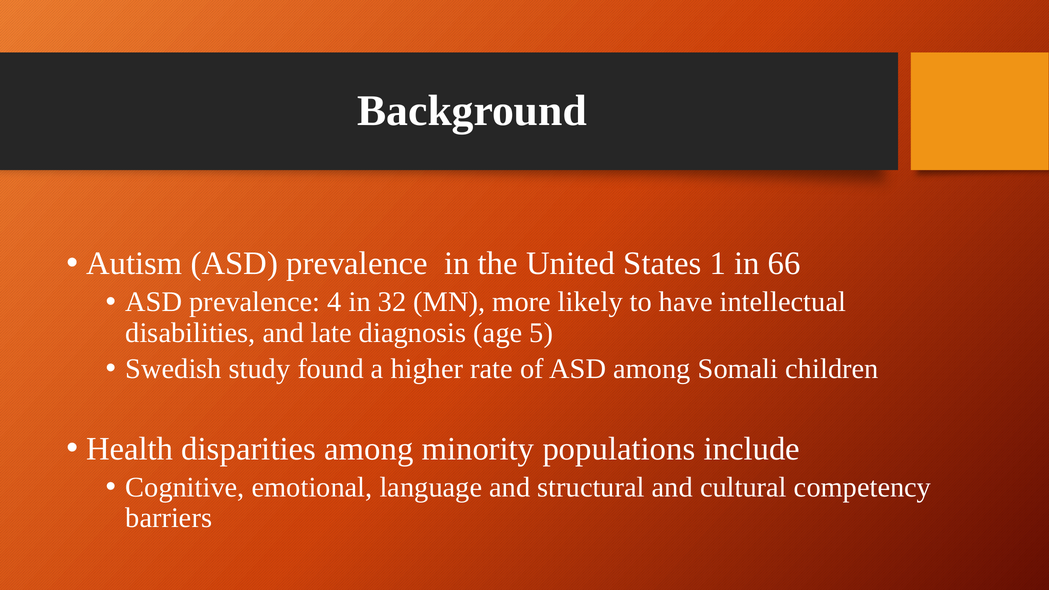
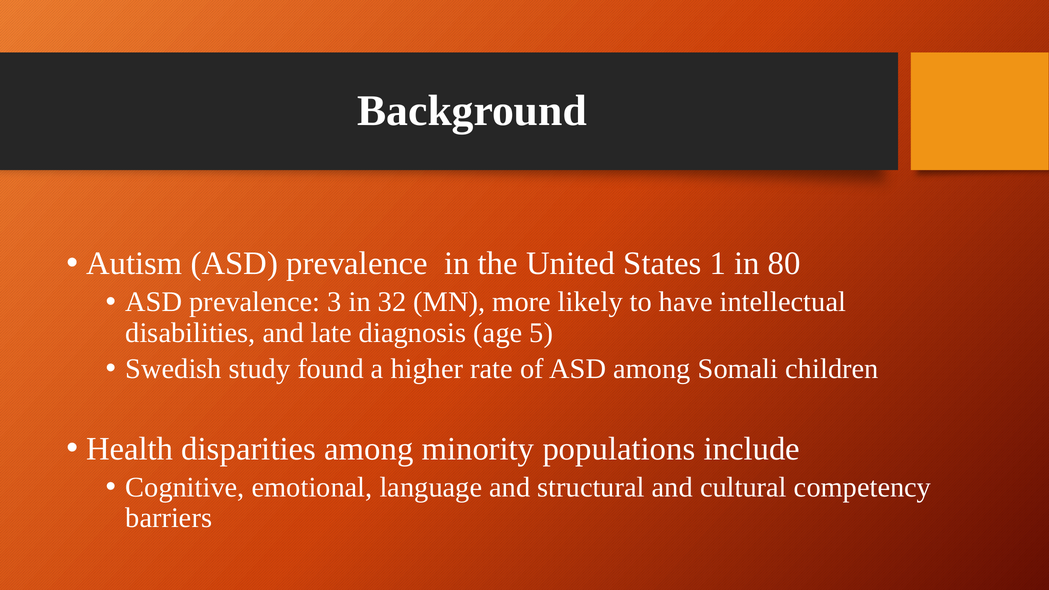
66: 66 -> 80
4: 4 -> 3
